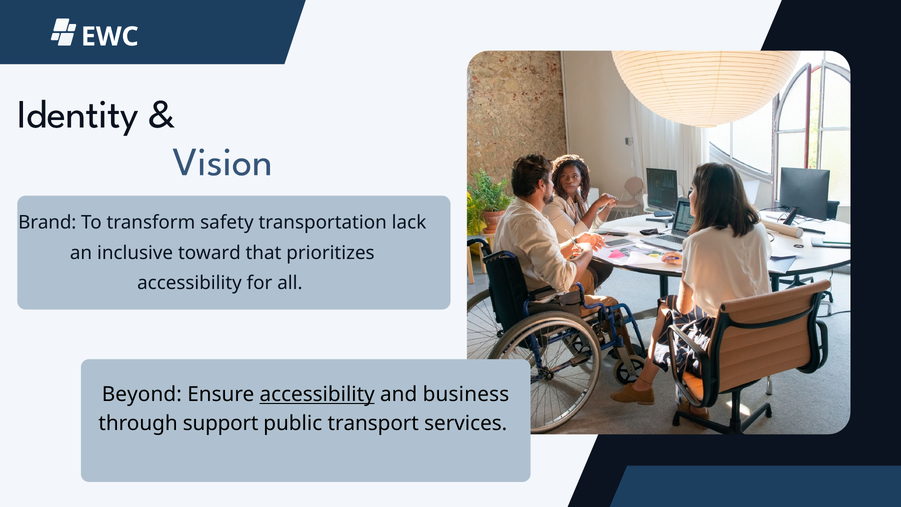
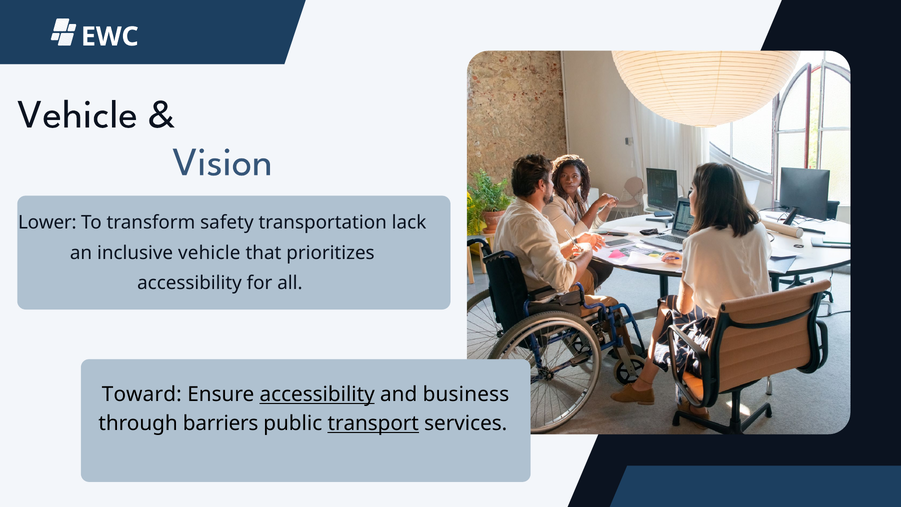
Identity at (78, 114): Identity -> Vehicle
Brand: Brand -> Lower
inclusive toward: toward -> vehicle
Beyond: Beyond -> Toward
support: support -> barriers
transport underline: none -> present
